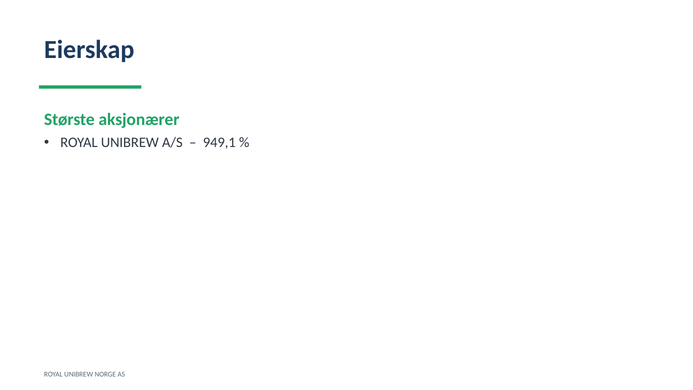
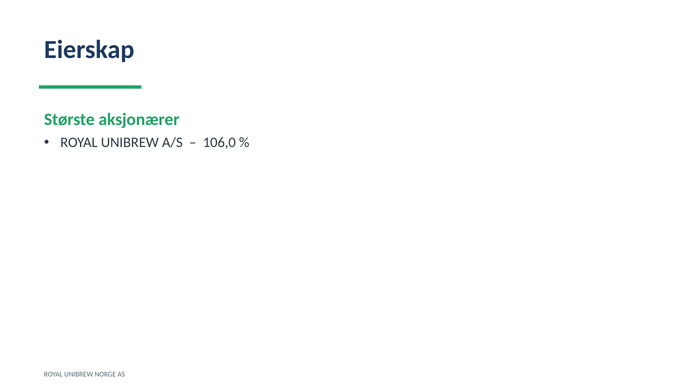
949,1: 949,1 -> 106,0
